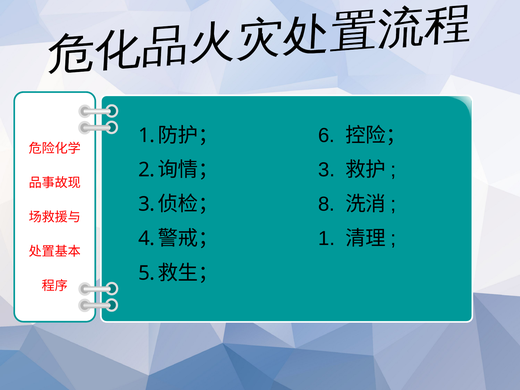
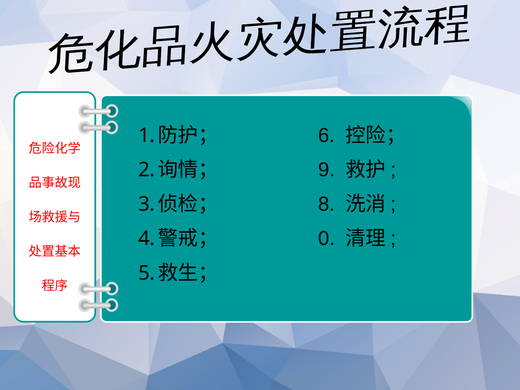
3 at (327, 170): 3 -> 9
1 at (327, 239): 1 -> 0
